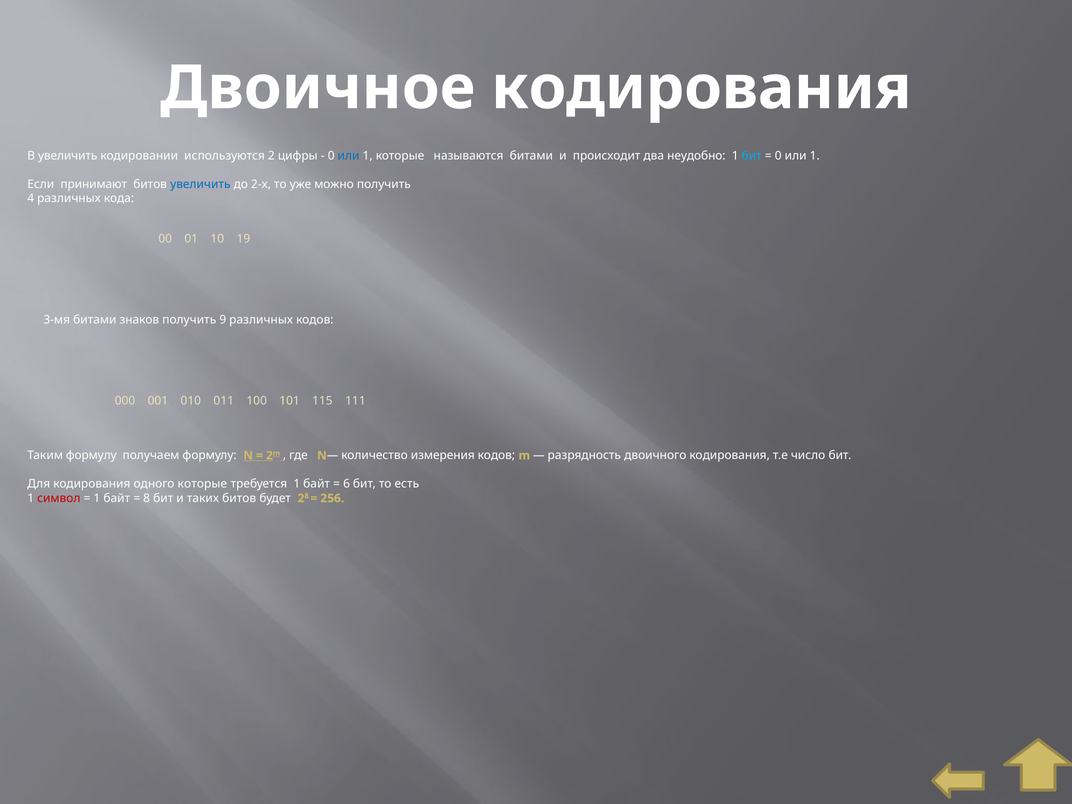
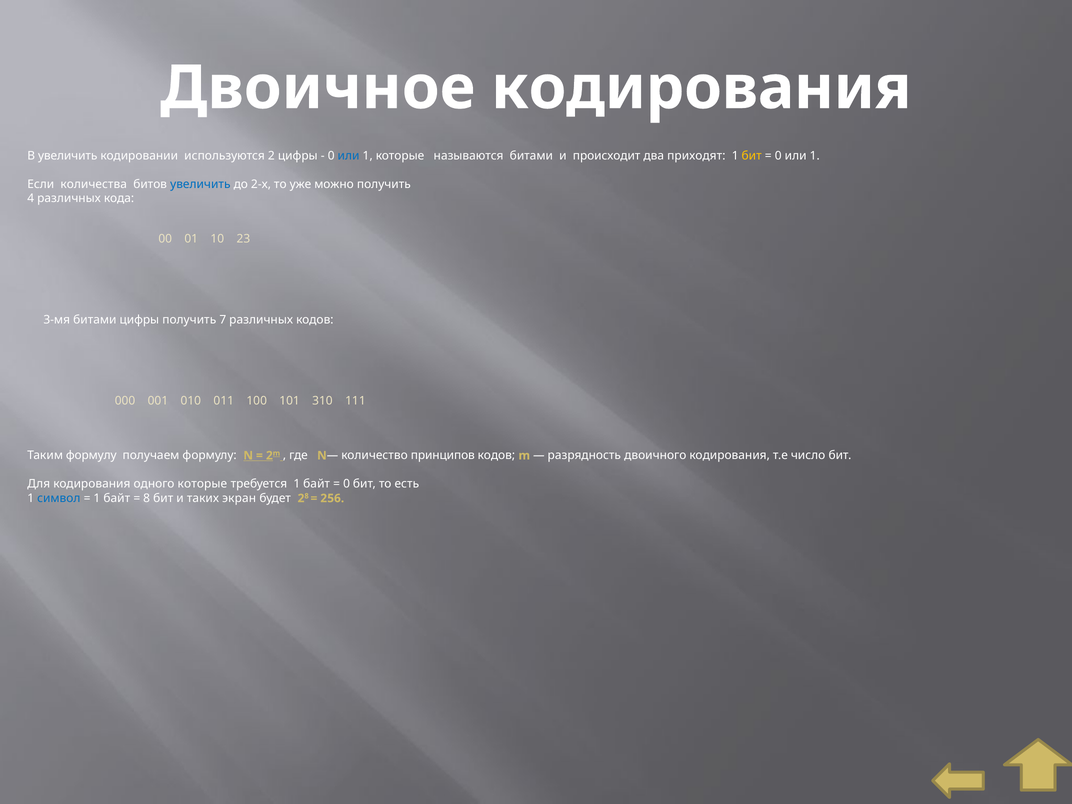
неудобно: неудобно -> приходят
бит at (752, 156) colour: light blue -> yellow
принимают: принимают -> количества
19: 19 -> 23
битами знаков: знаков -> цифры
9: 9 -> 7
115: 115 -> 310
измерения: измерения -> принципов
6 at (347, 484): 6 -> 0
символ colour: red -> blue
таких битов: битов -> экран
